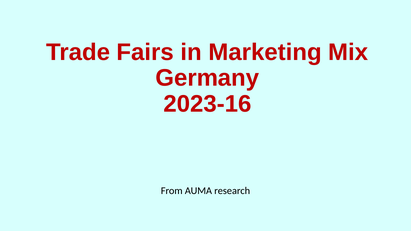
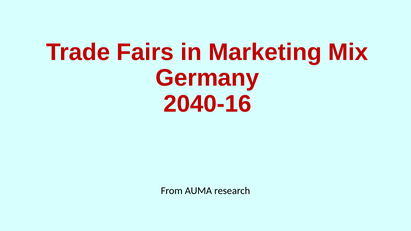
2023-16: 2023-16 -> 2040-16
